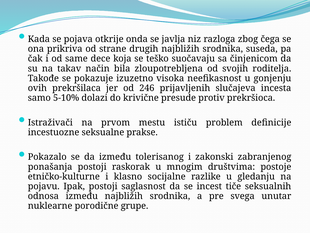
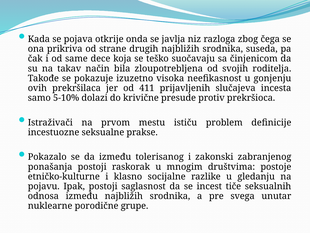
246: 246 -> 411
